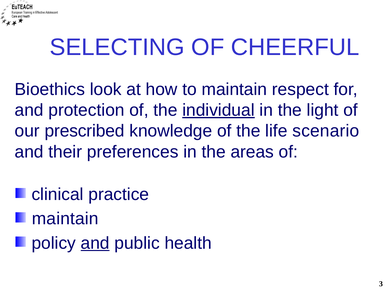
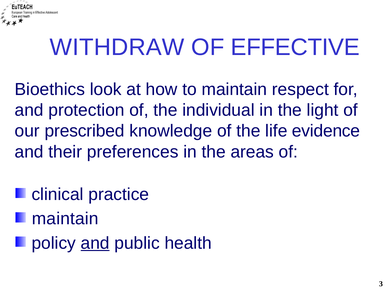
SELECTING: SELECTING -> WITHDRAW
CHEERFUL: CHEERFUL -> EFFECTIVE
individual underline: present -> none
scenario: scenario -> evidence
